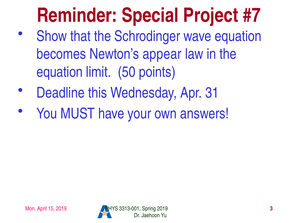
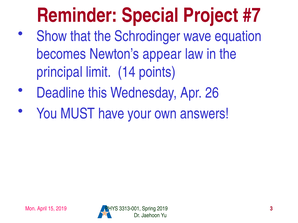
equation at (60, 72): equation -> principal
50: 50 -> 14
31: 31 -> 26
